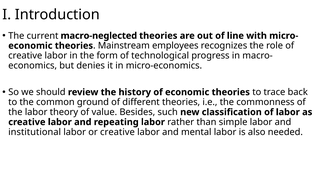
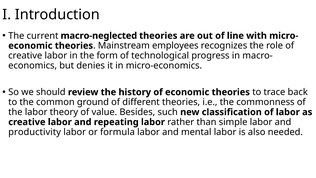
institutional: institutional -> productivity
or creative: creative -> formula
